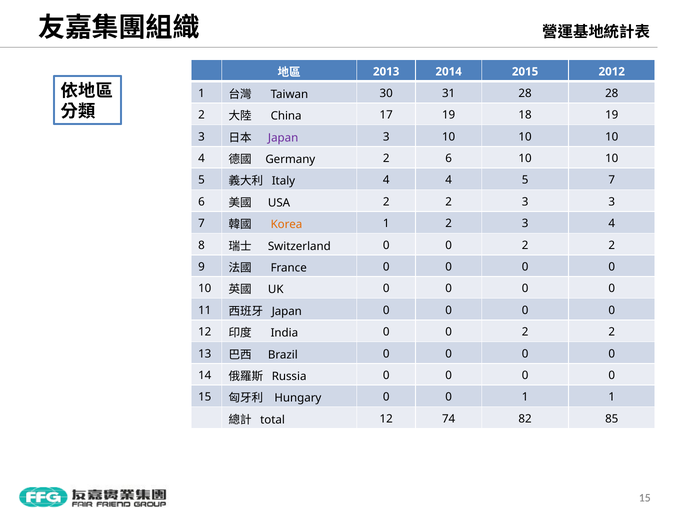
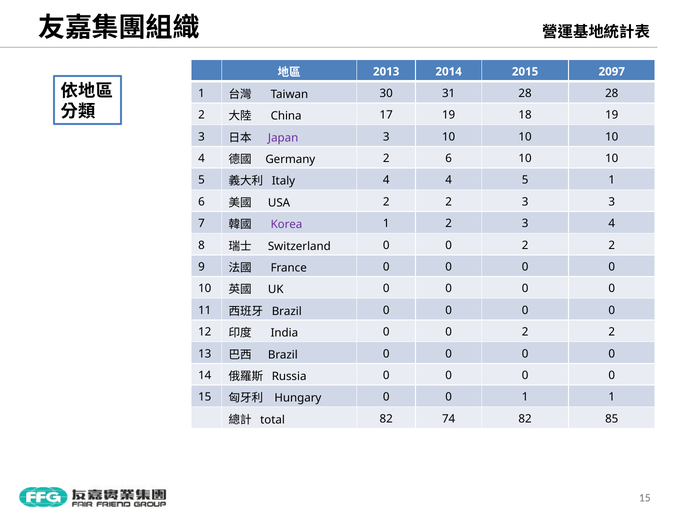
2012: 2012 -> 2097
5 7: 7 -> 1
Korea colour: orange -> purple
Japan at (287, 311): Japan -> Brazil
total 12: 12 -> 82
